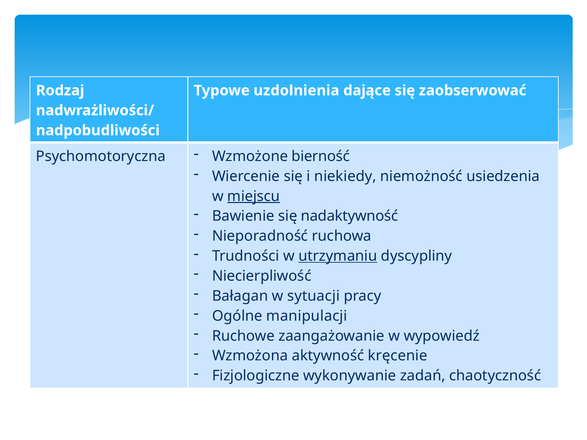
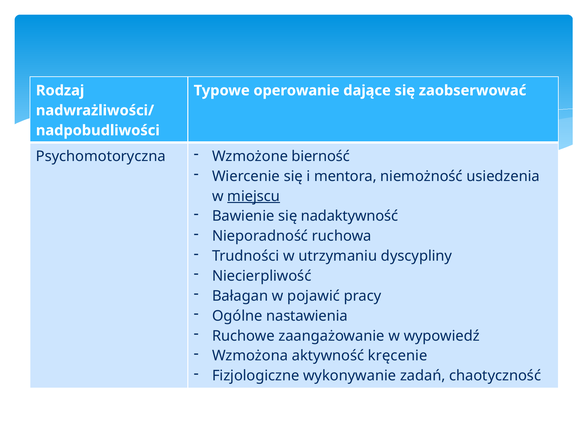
uzdolnienia: uzdolnienia -> operowanie
niekiedy: niekiedy -> mentora
utrzymaniu underline: present -> none
sytuacji: sytuacji -> pojawić
manipulacji: manipulacji -> nastawienia
